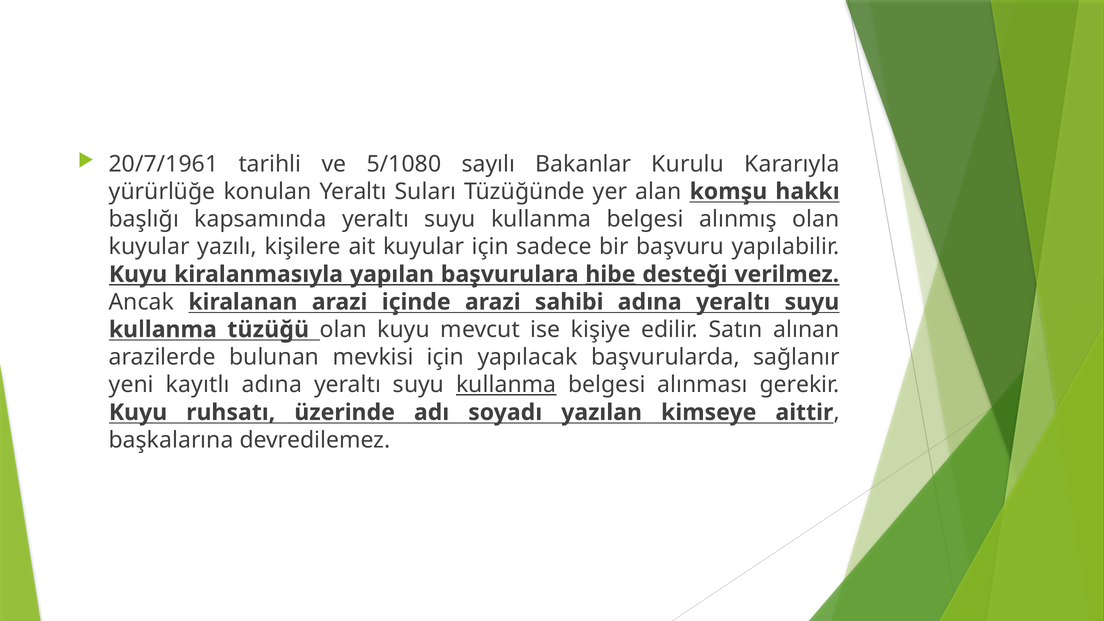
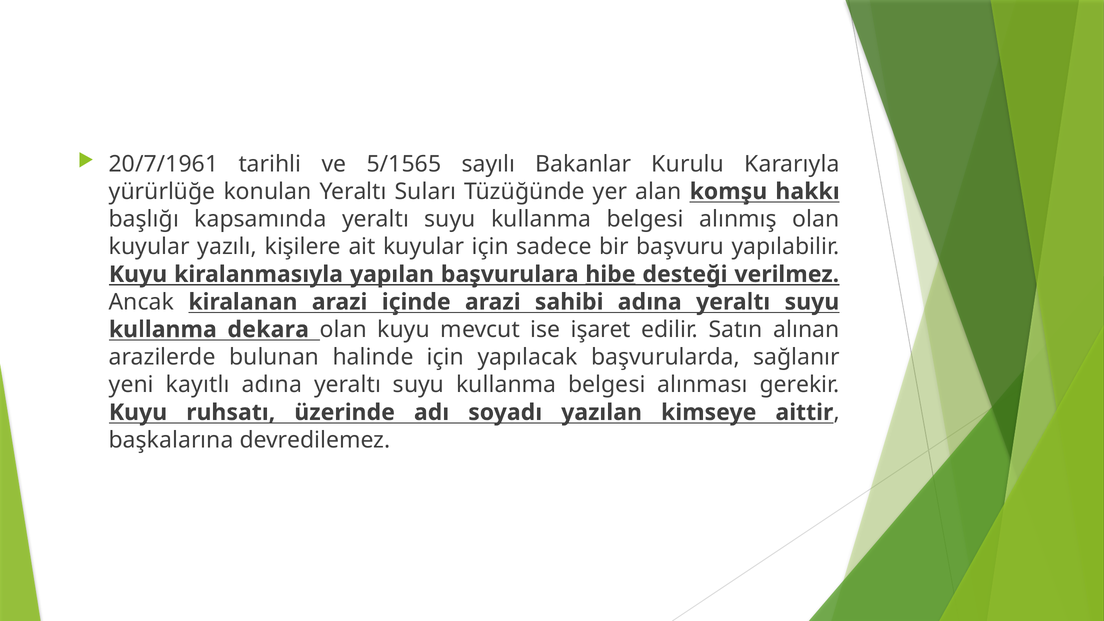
5/1080: 5/1080 -> 5/1565
tüzüğü: tüzüğü -> dekara
kişiye: kişiye -> işaret
mevkisi: mevkisi -> halinde
kullanma at (506, 385) underline: present -> none
